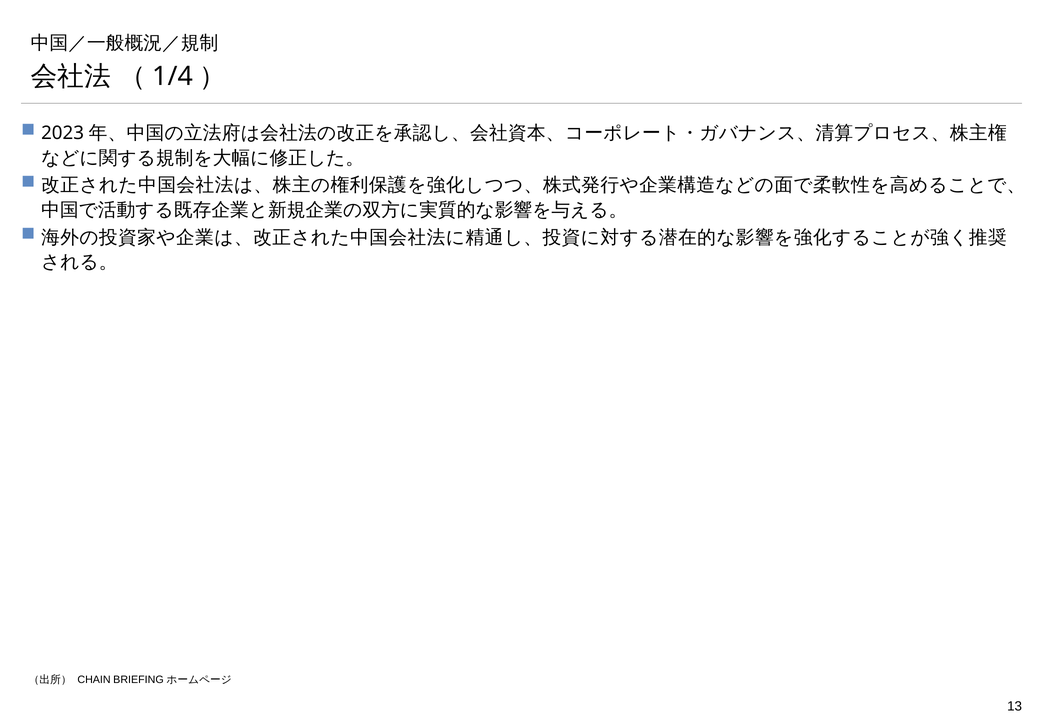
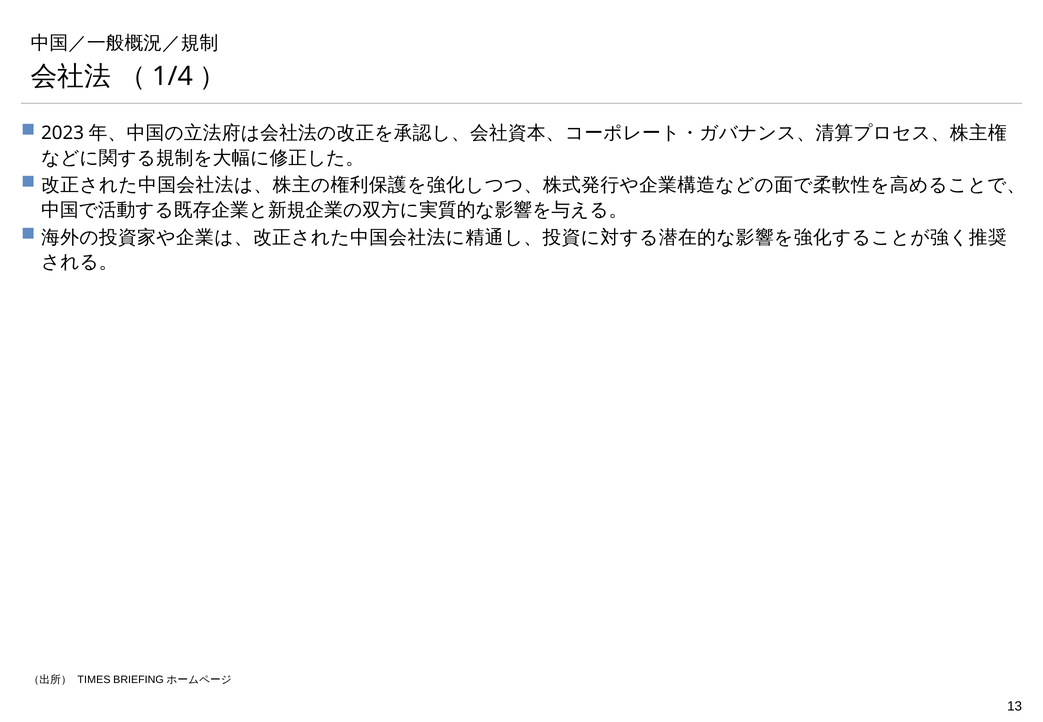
CHAIN: CHAIN -> TIMES
